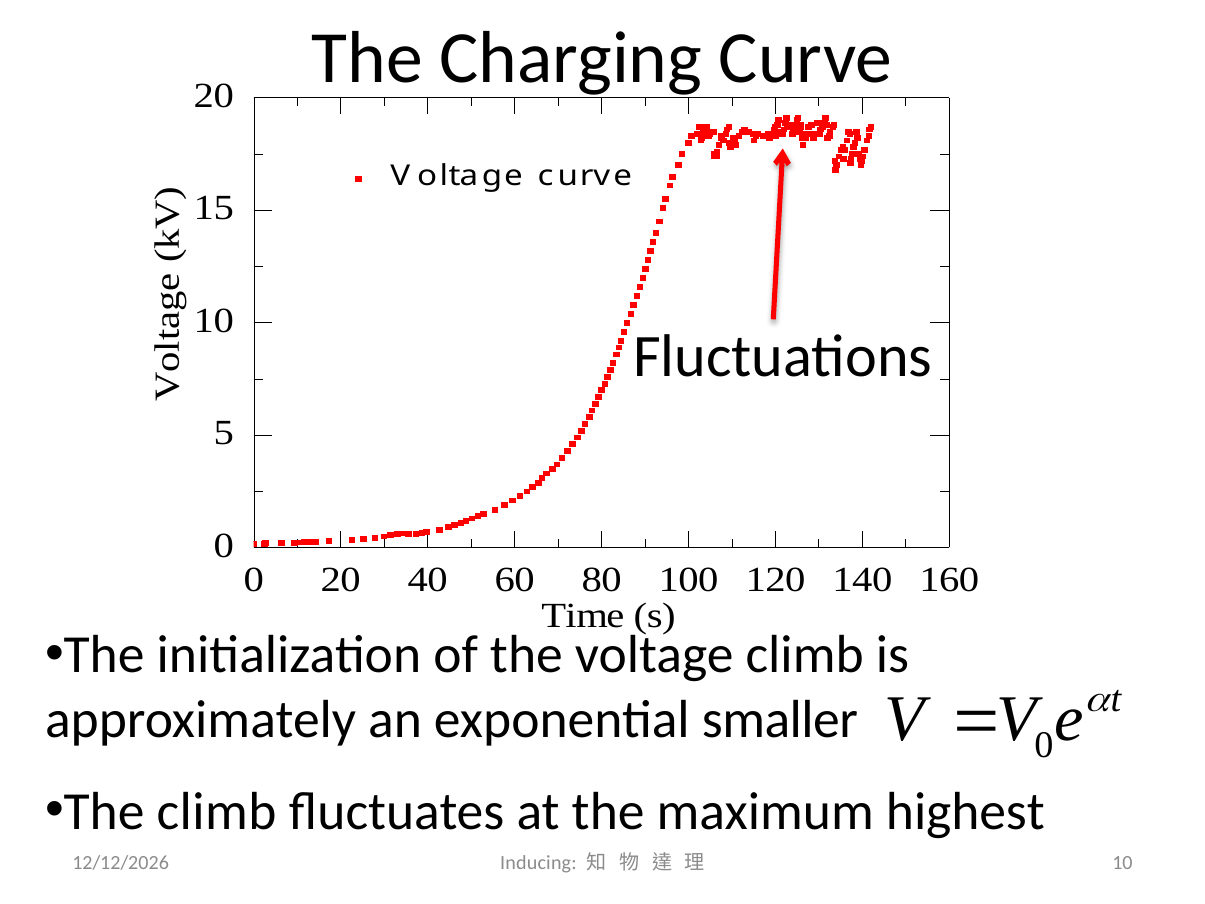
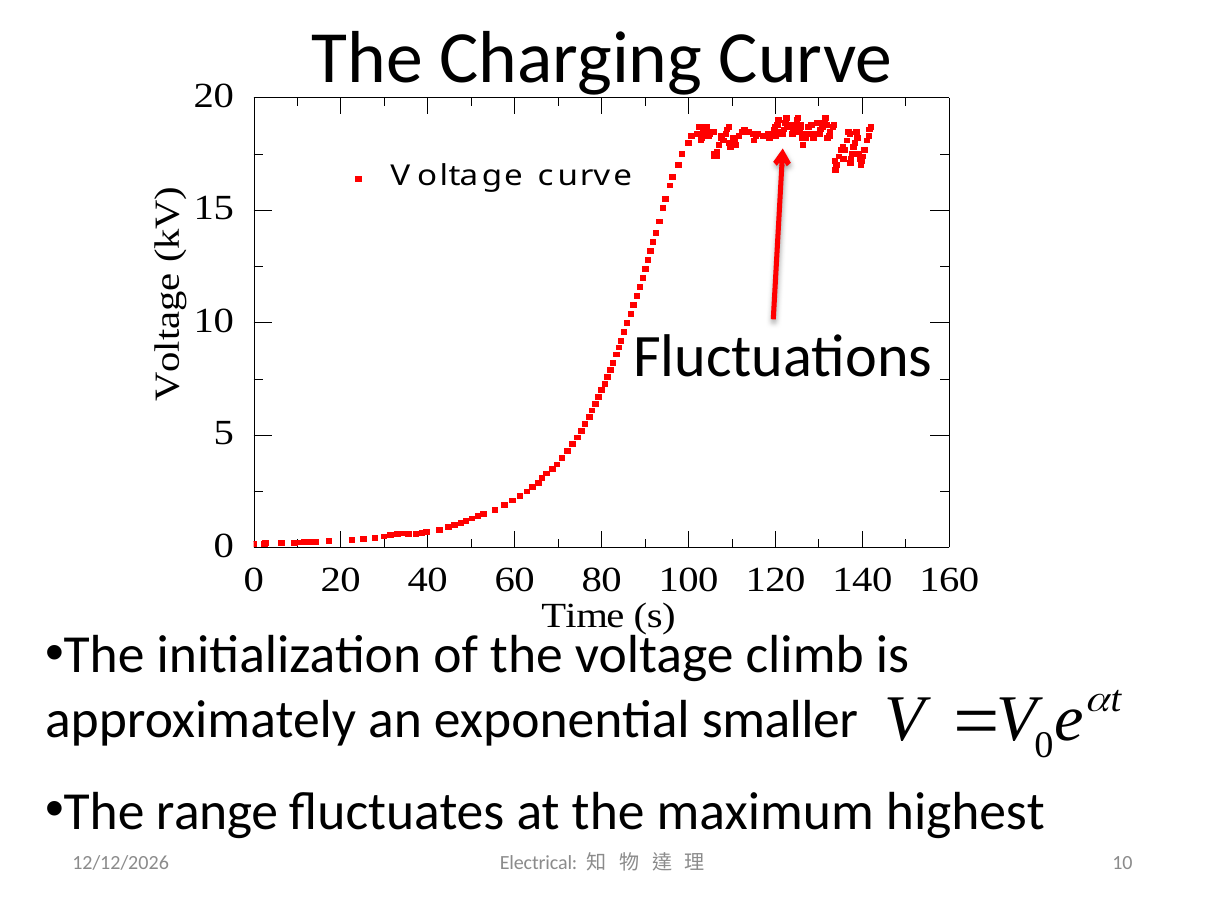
The climb: climb -> range
Inducing: Inducing -> Electrical
